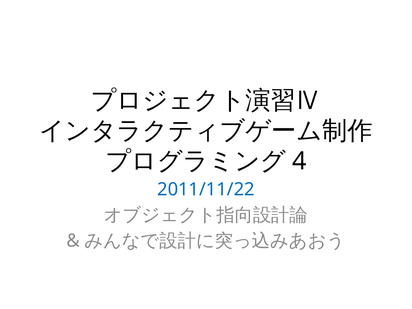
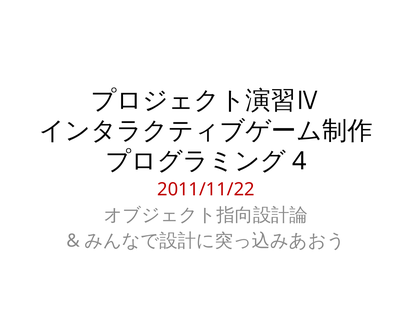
2011/11/22 colour: blue -> red
